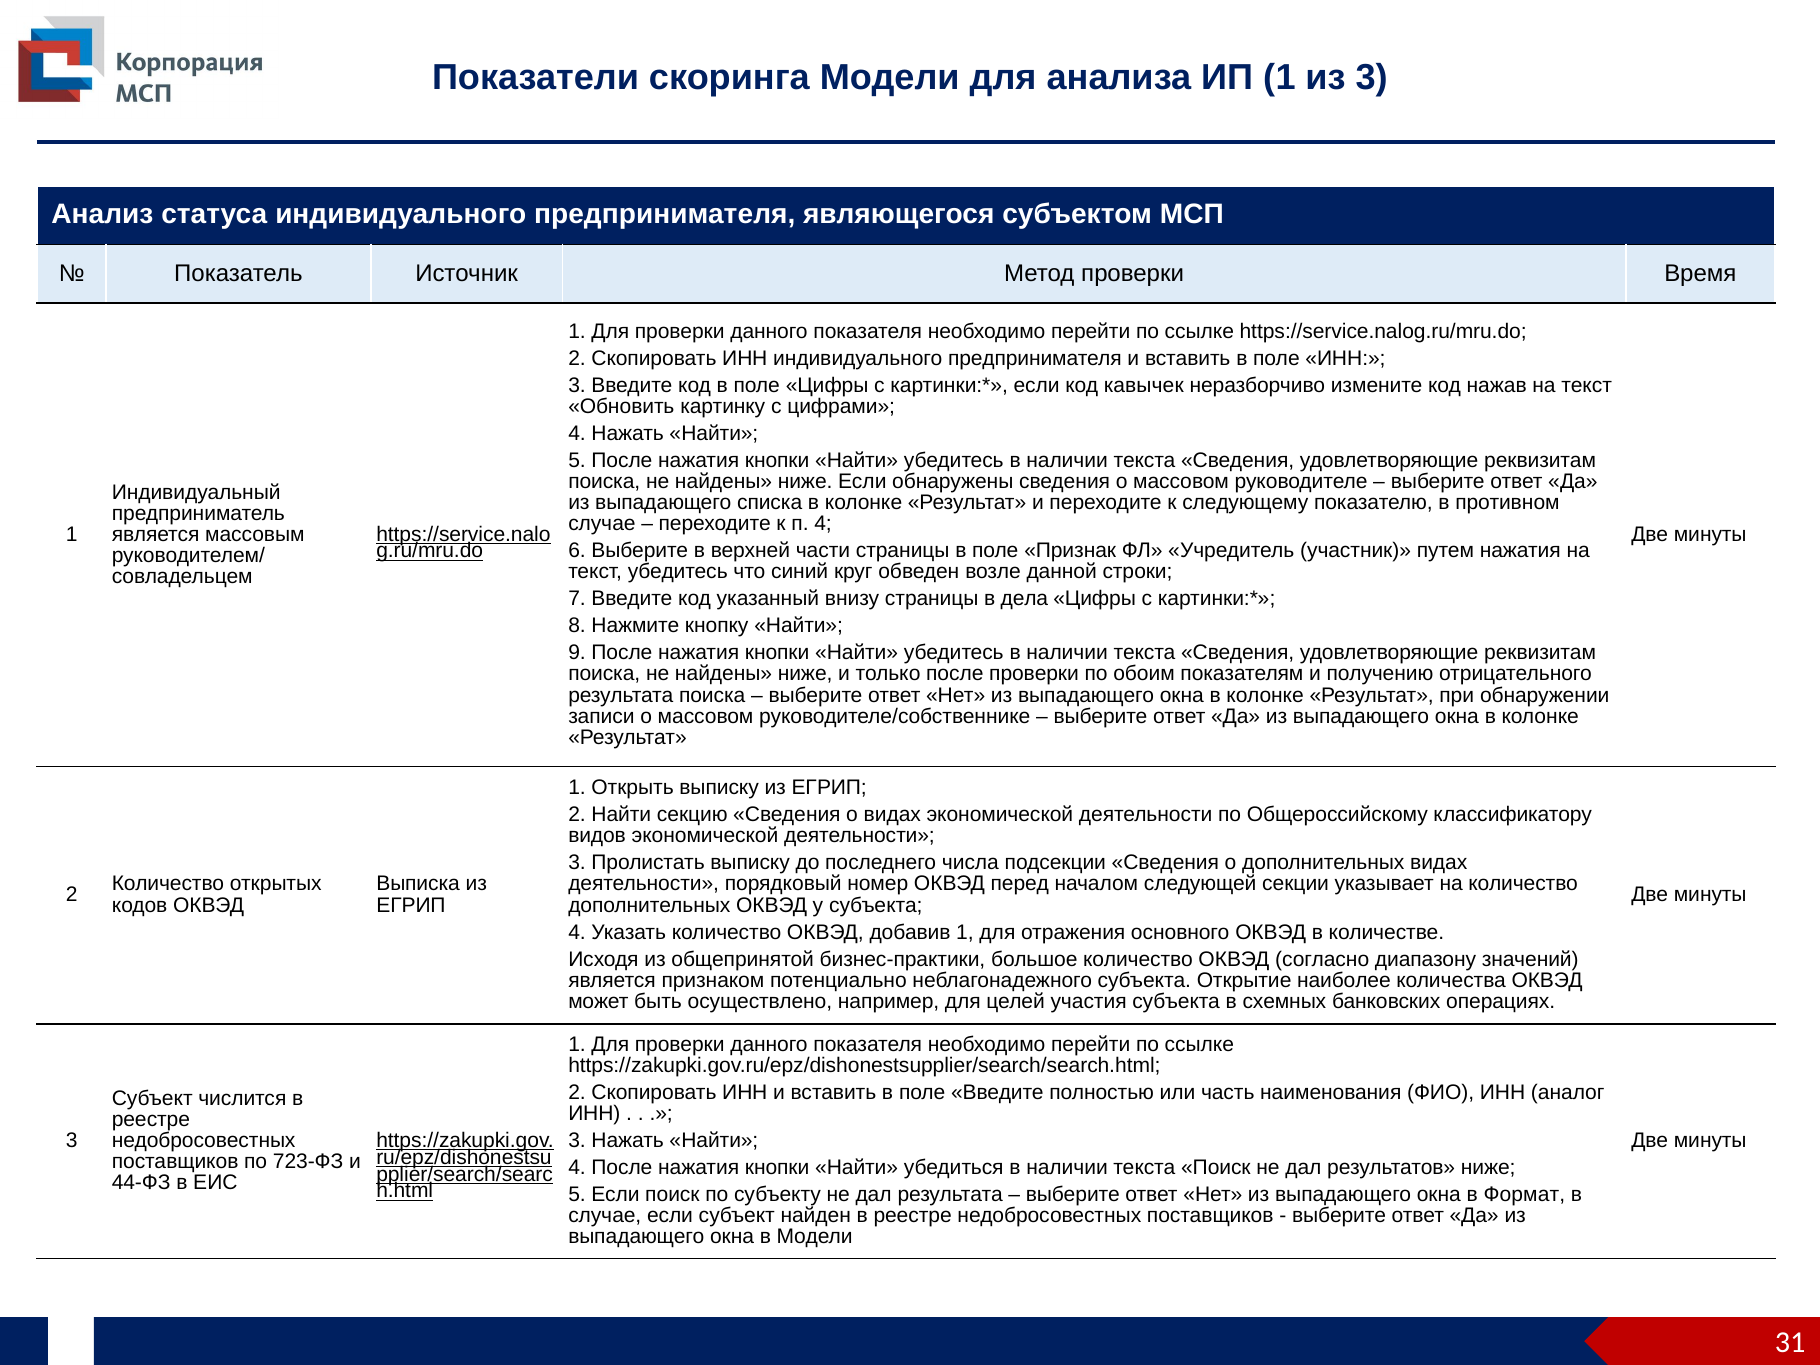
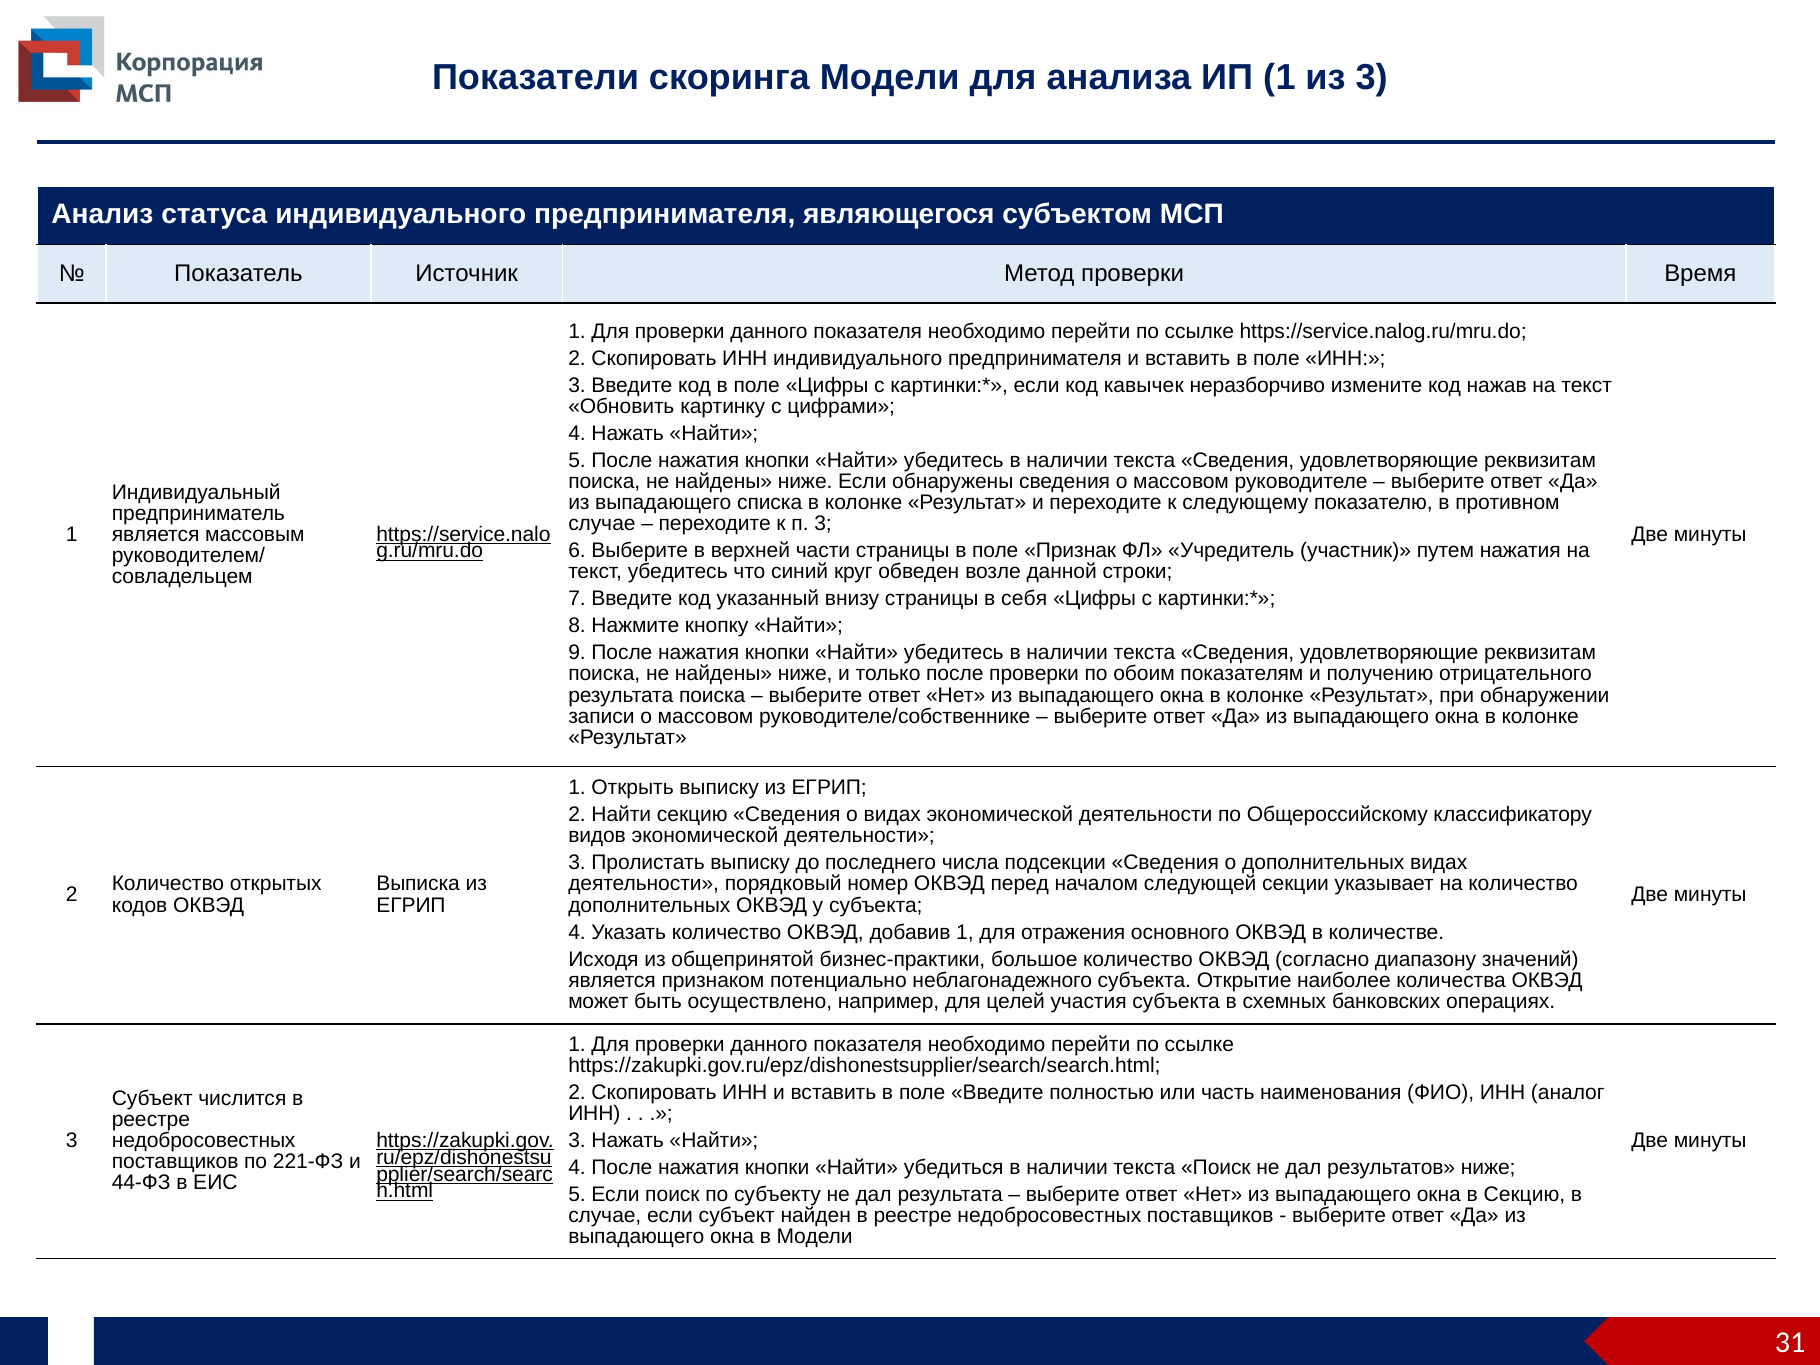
п 4: 4 -> 3
дела: дела -> себя
723-ФЗ: 723-ФЗ -> 221-ФЗ
в Формат: Формат -> Секцию
